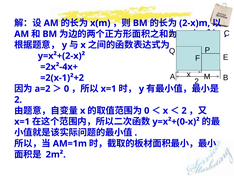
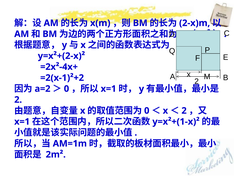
y=x²+(0-x)²: y=x²+(0-x)² -> y=x²+(1-x)²
